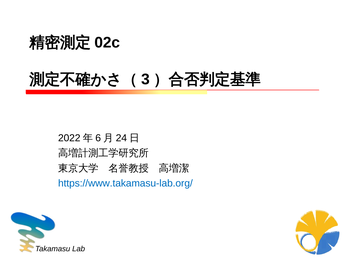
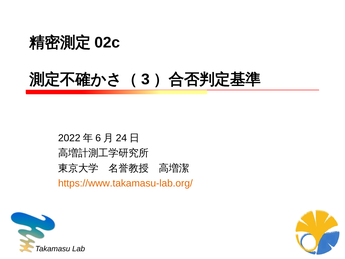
https://www.takamasu-lab.org/ colour: blue -> orange
